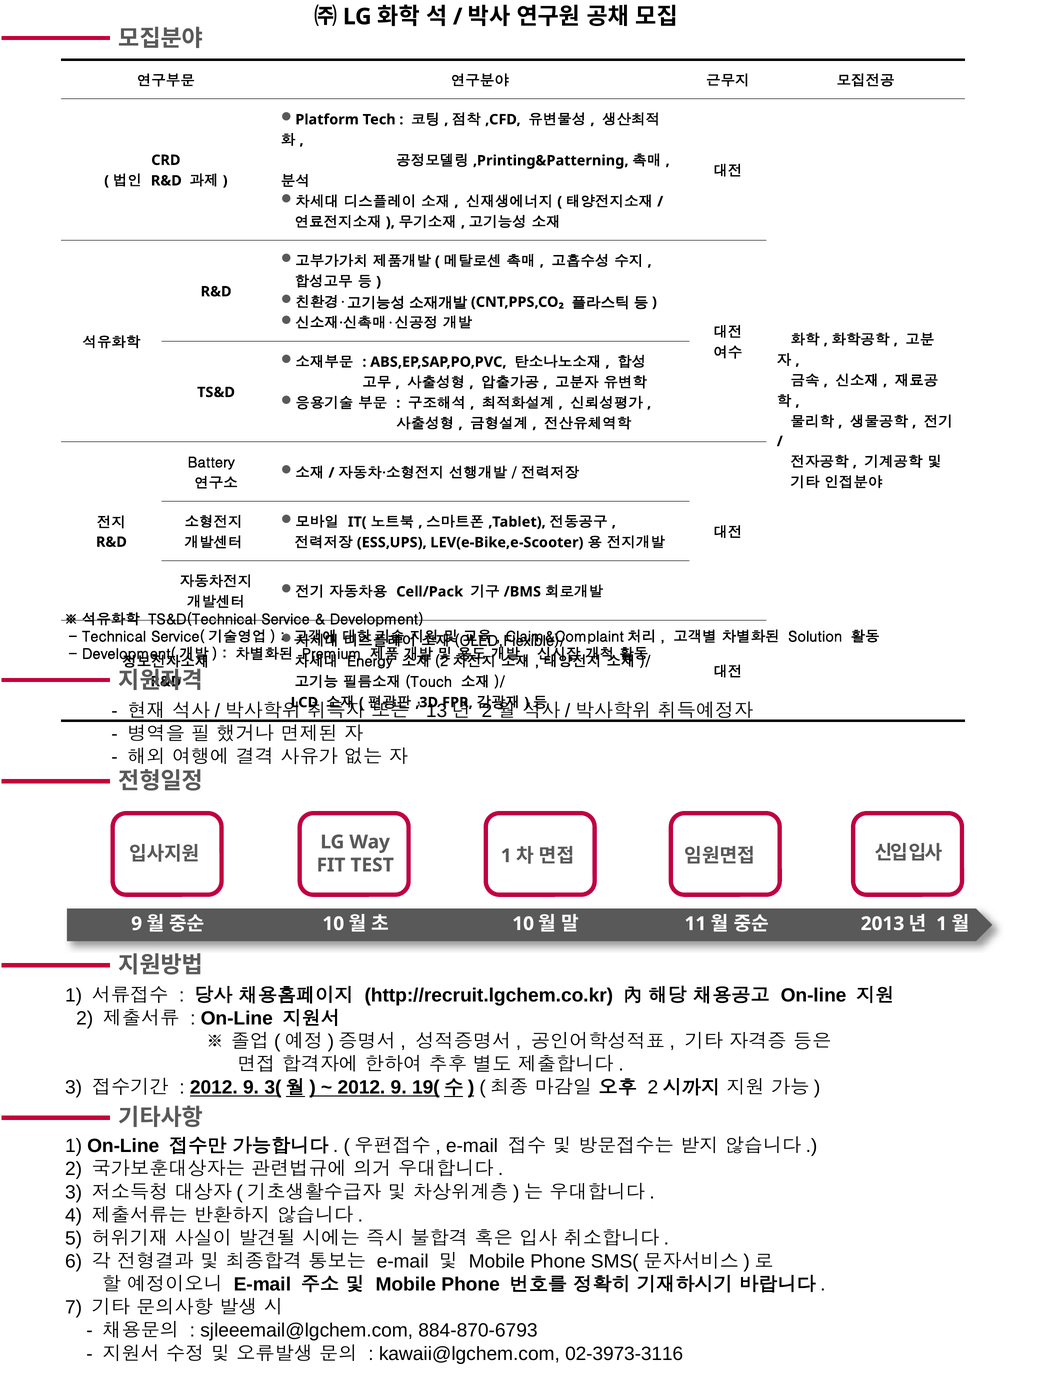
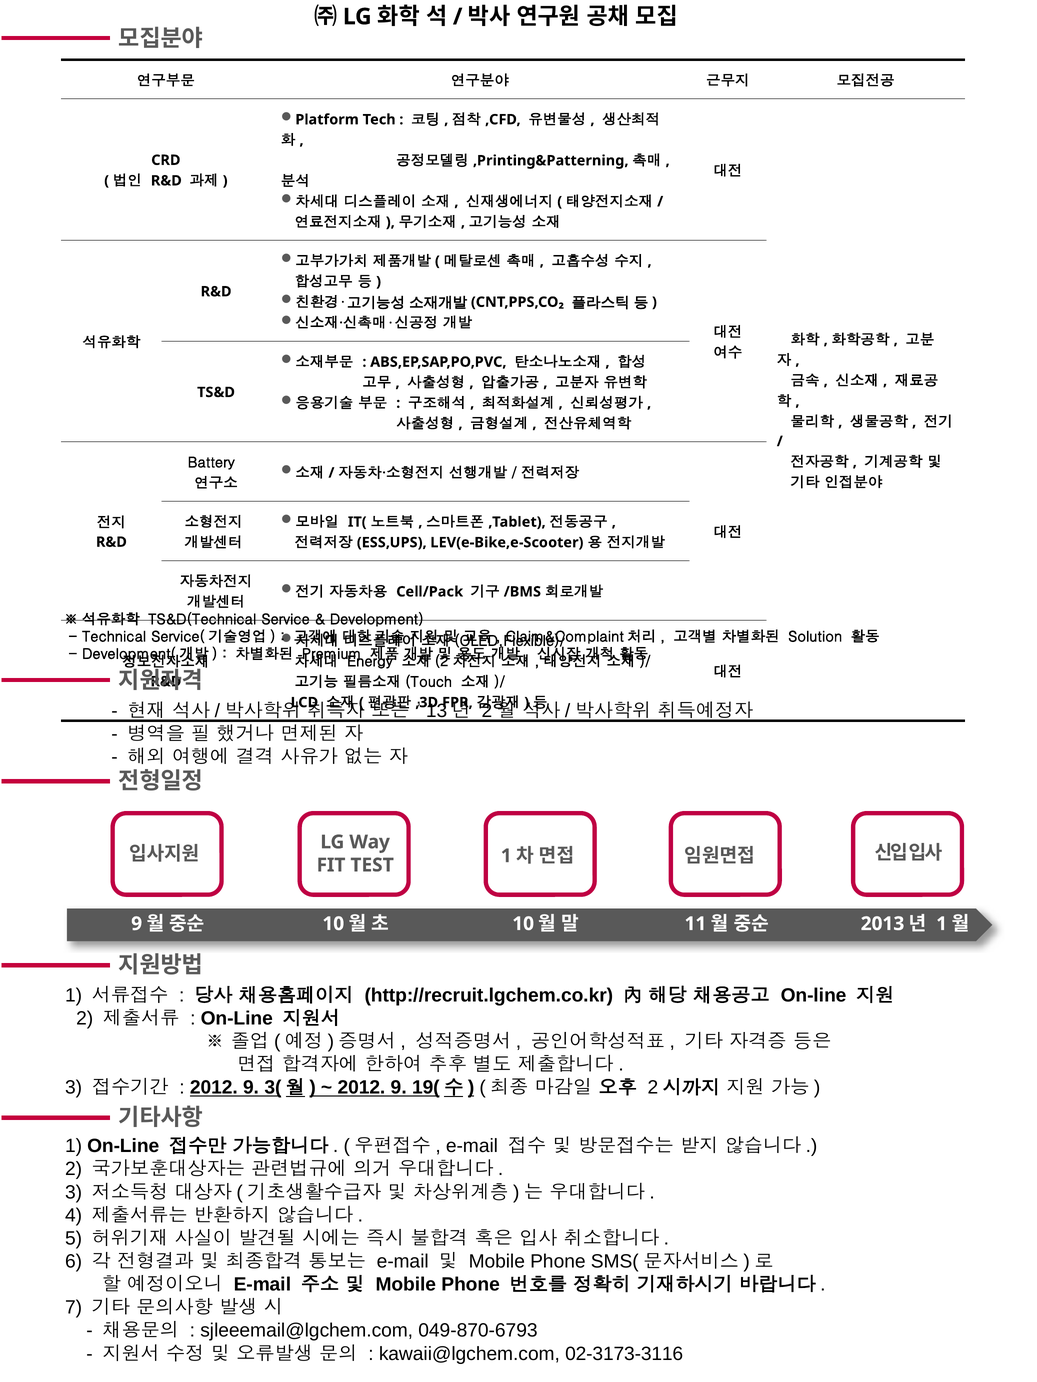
884-870-6793: 884-870-6793 -> 049-870-6793
02-3973-3116: 02-3973-3116 -> 02-3173-3116
